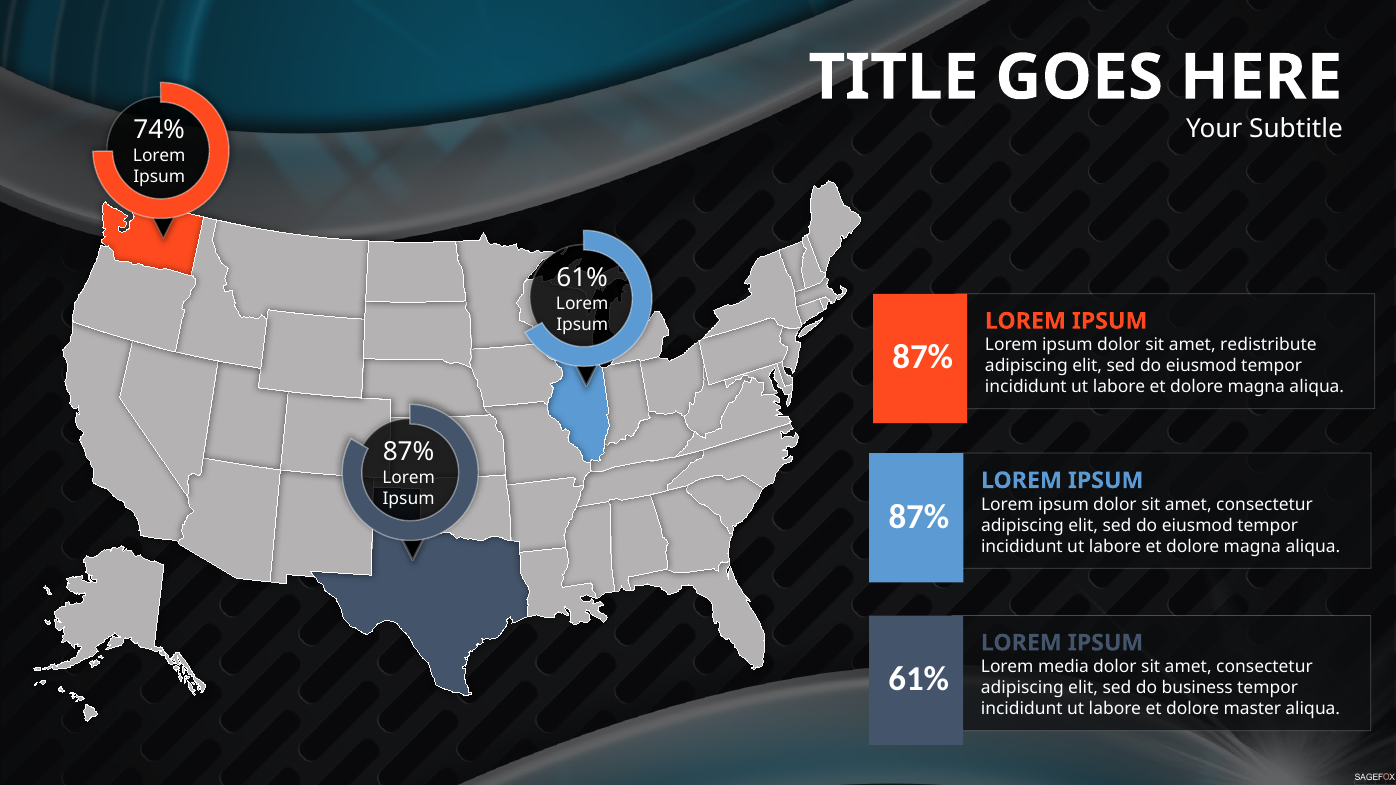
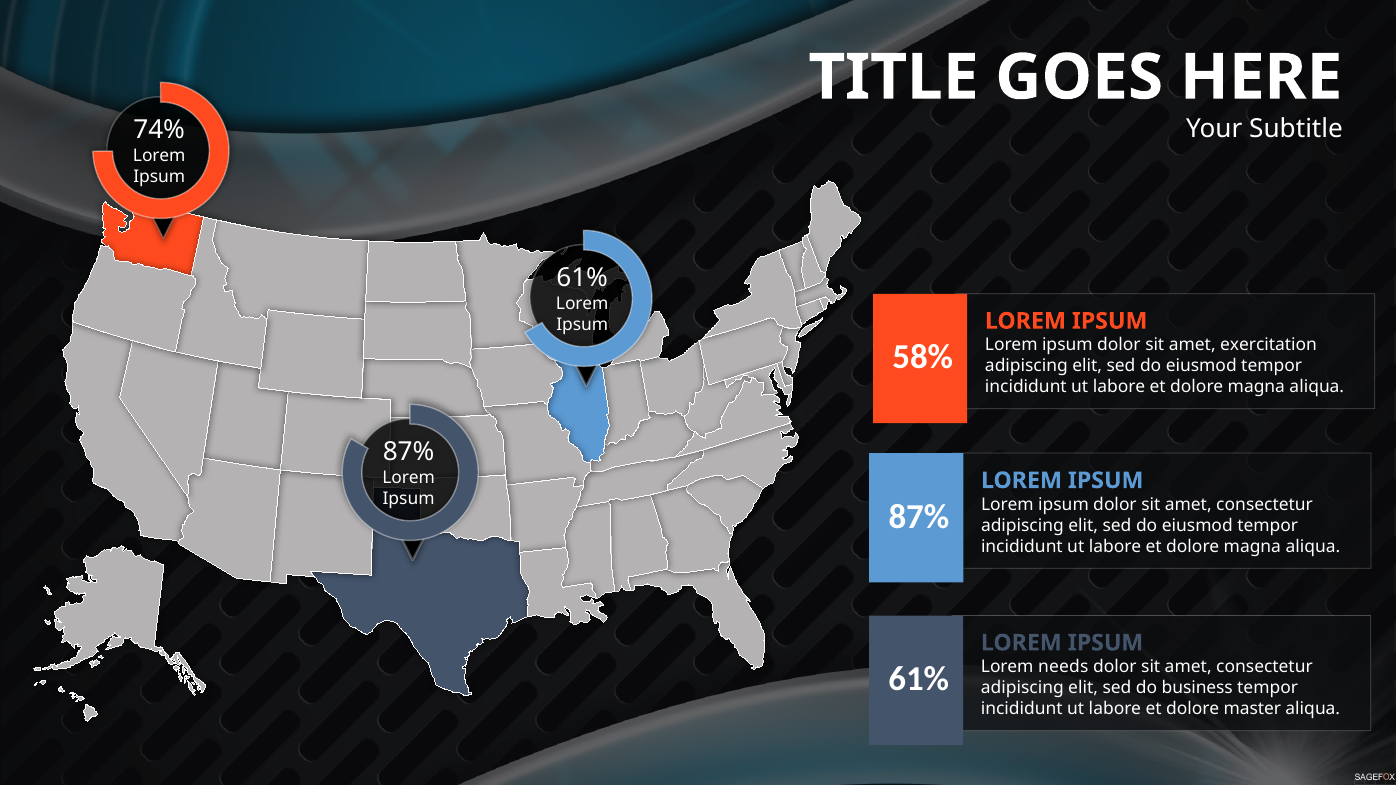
redistribute: redistribute -> exercitation
87% at (923, 357): 87% -> 58%
media: media -> needs
